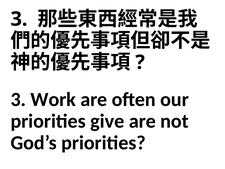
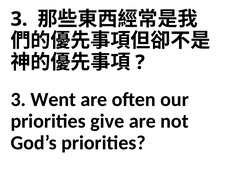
Work: Work -> Went
